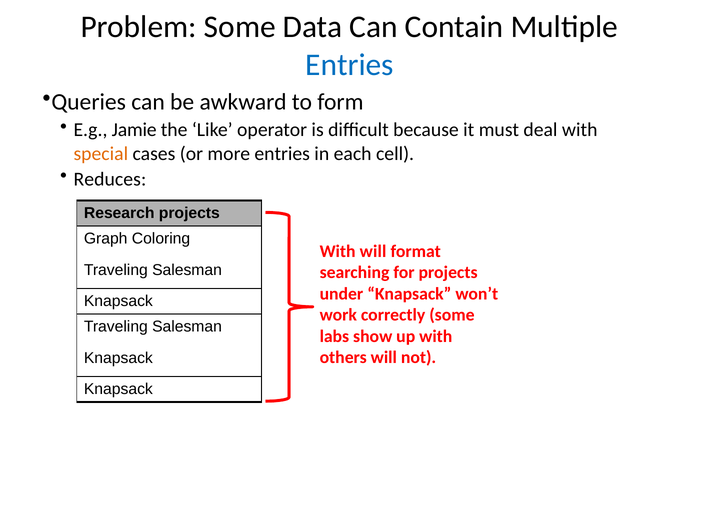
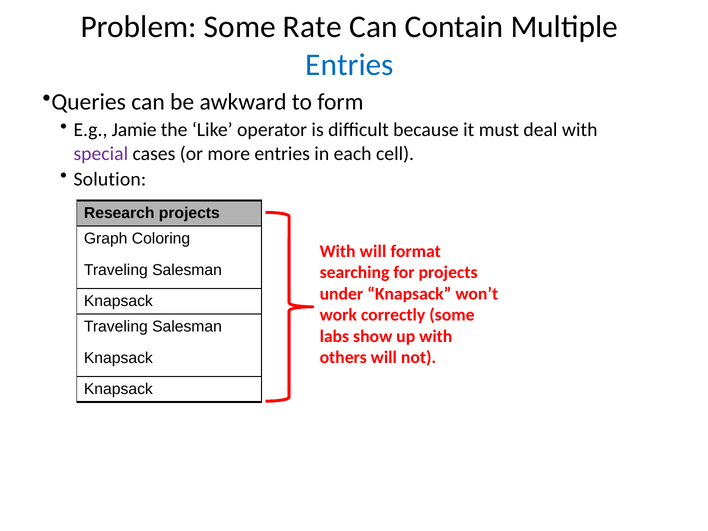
Data: Data -> Rate
special colour: orange -> purple
Reduces: Reduces -> Solution
